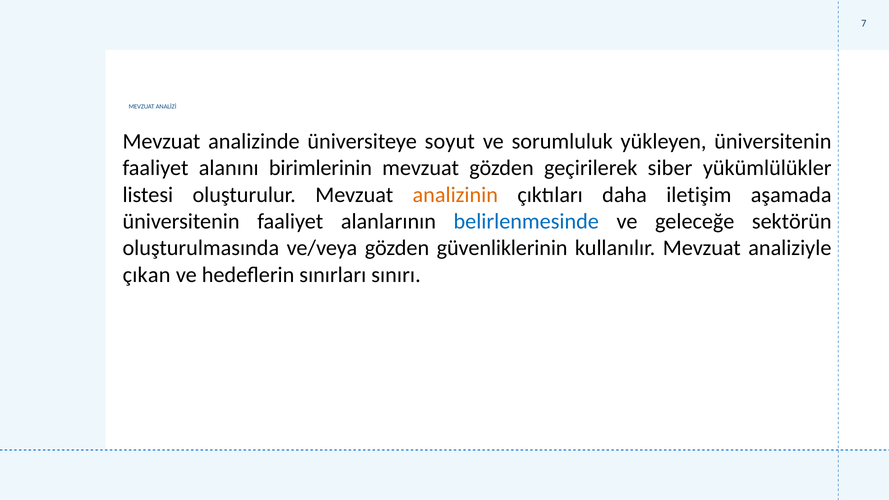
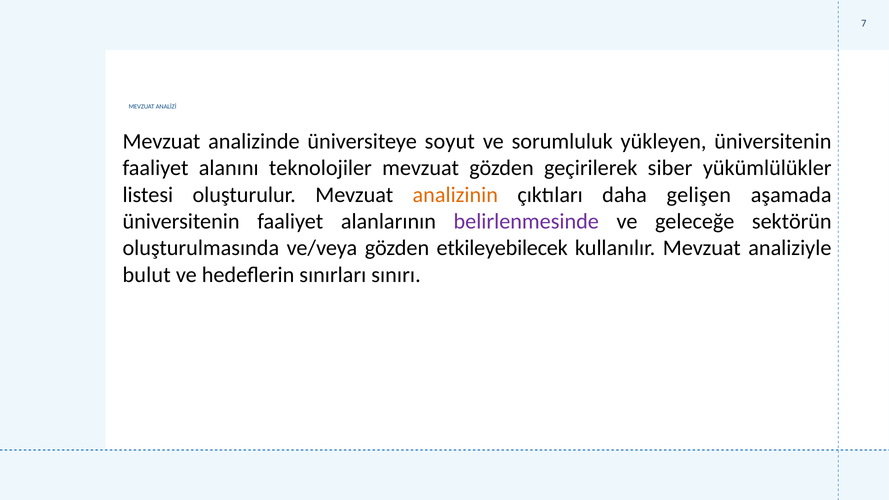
birimlerinin: birimlerinin -> teknolojiler
iletişim: iletişim -> gelişen
belirlenmesinde colour: blue -> purple
güvenliklerinin: güvenliklerinin -> etkileyebilecek
çıkan: çıkan -> bulut
